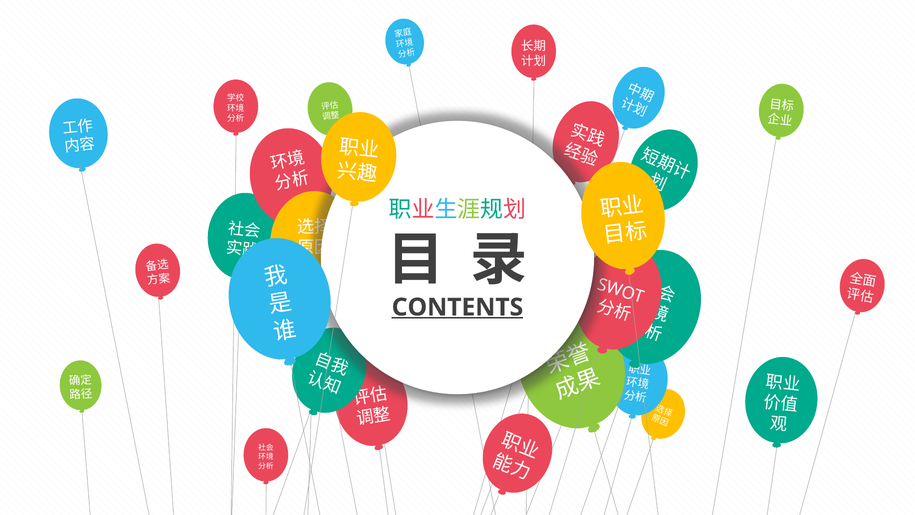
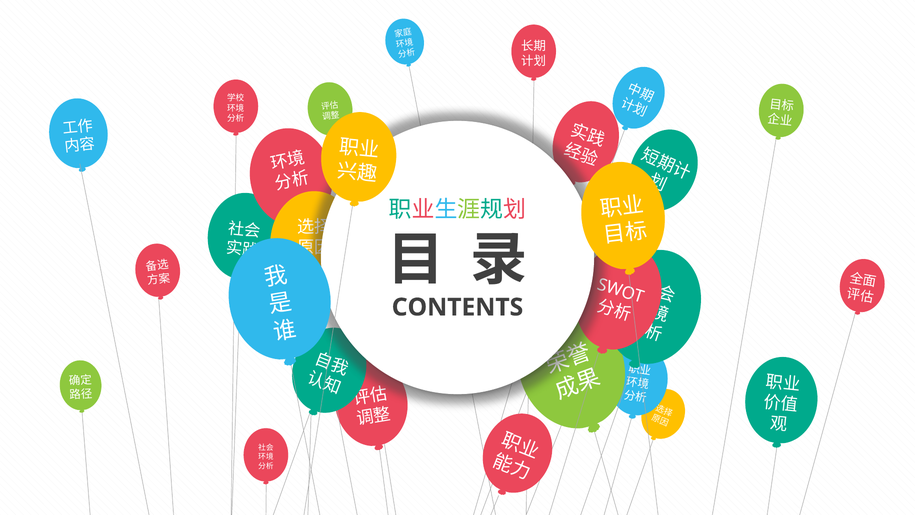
CONTENTS underline: present -> none
